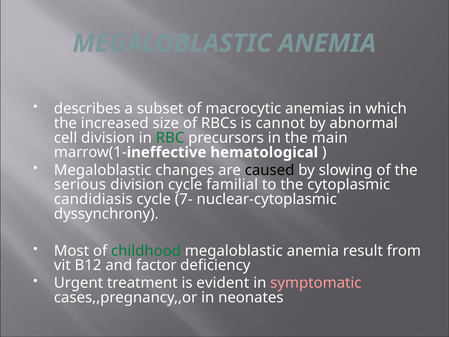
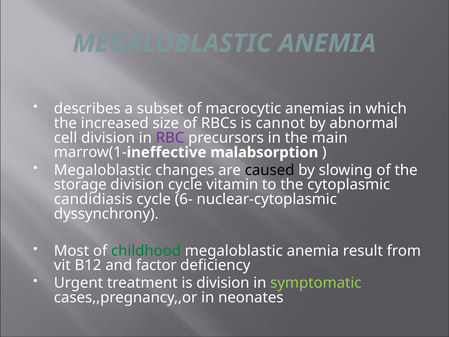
RBC colour: green -> purple
hematological: hematological -> malabsorption
serious: serious -> storage
familial: familial -> vitamin
7-: 7- -> 6-
is evident: evident -> division
symptomatic colour: pink -> light green
